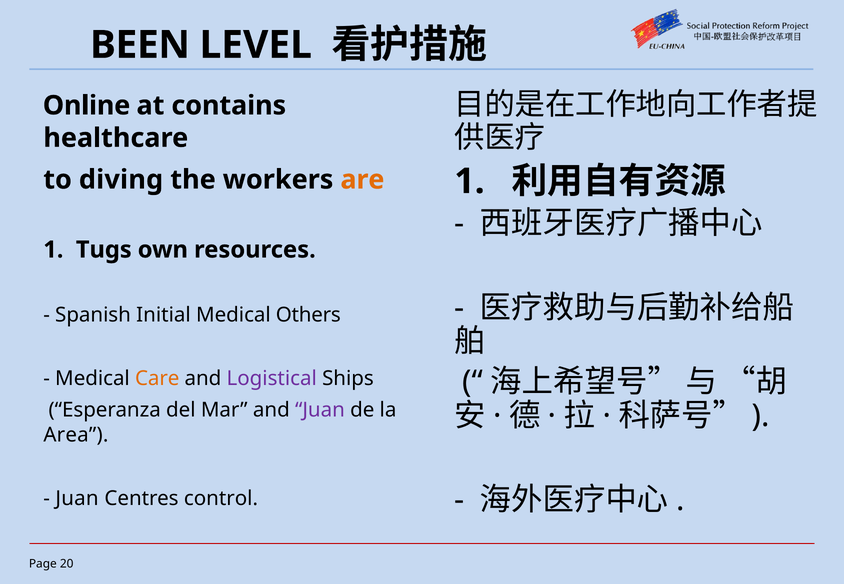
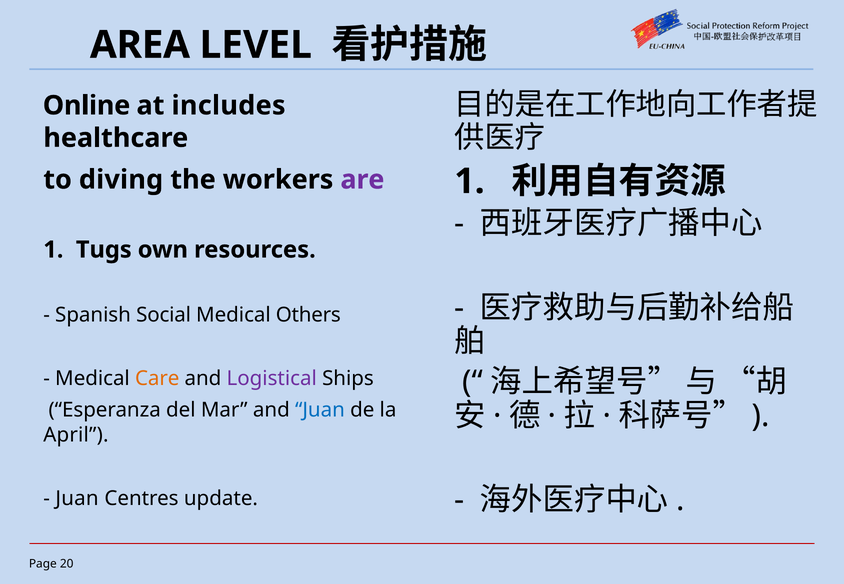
BEEN: BEEN -> AREA
contains: contains -> includes
are colour: orange -> purple
Initial: Initial -> Social
Juan at (320, 410) colour: purple -> blue
Area: Area -> April
control: control -> update
